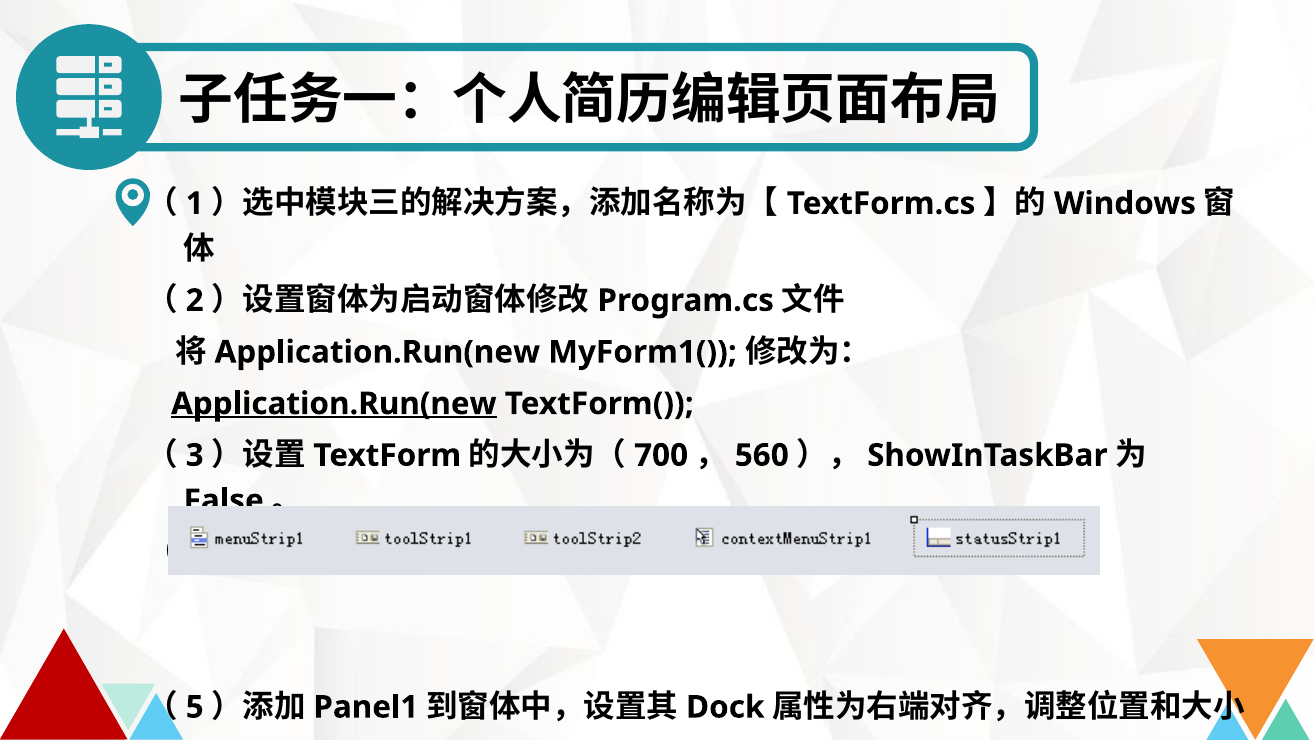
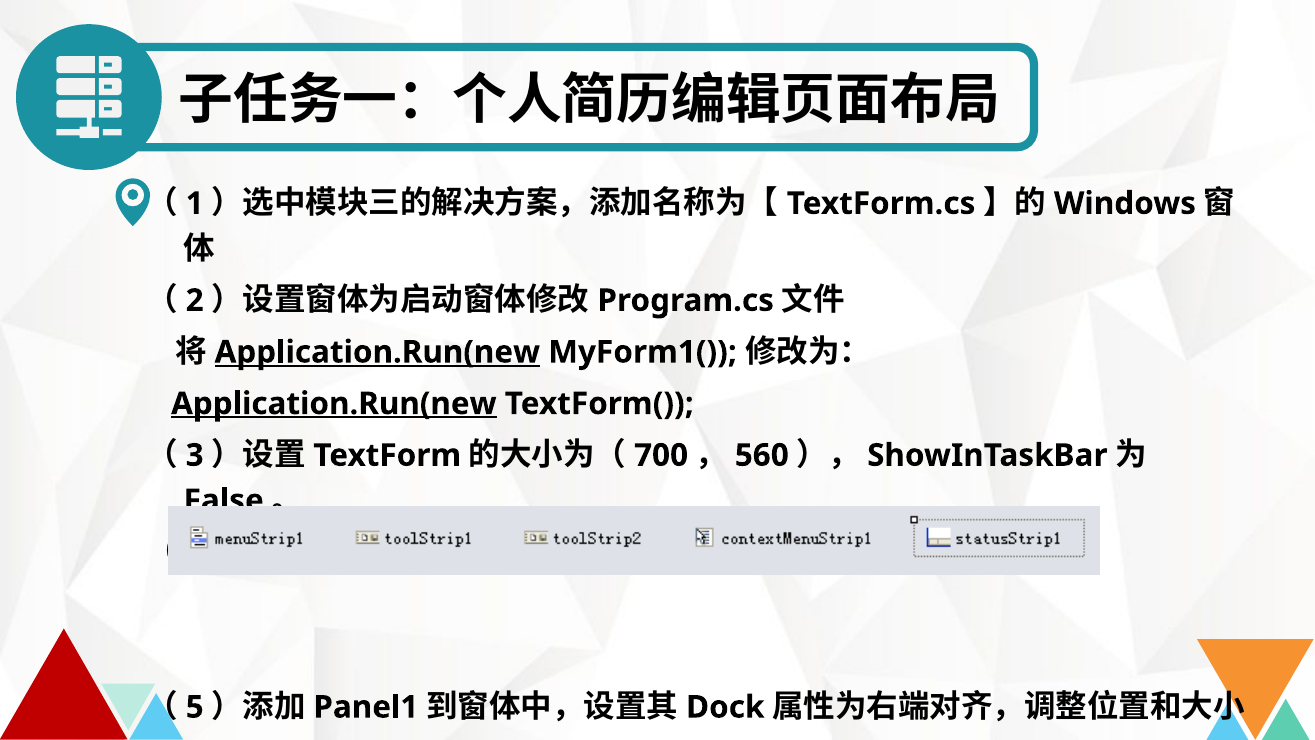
Application.Run(new at (377, 352) underline: none -> present
